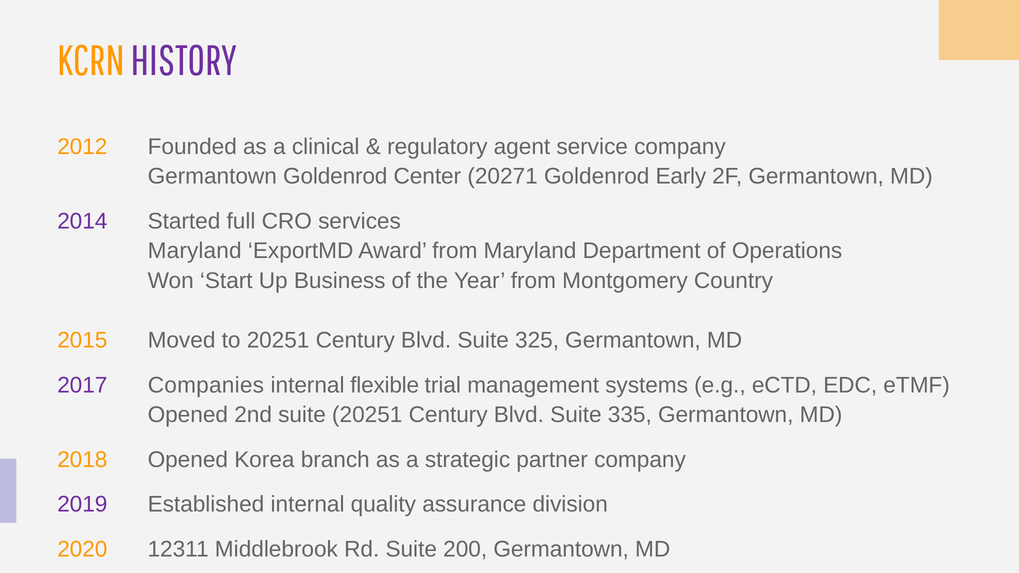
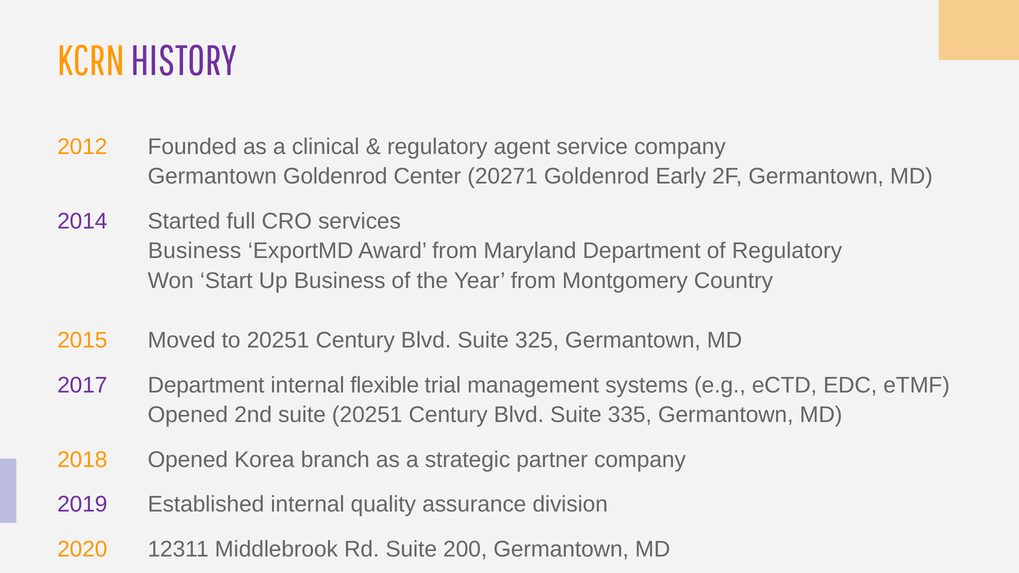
Maryland at (195, 251): Maryland -> Business
of Operations: Operations -> Regulatory
2017 Companies: Companies -> Department
